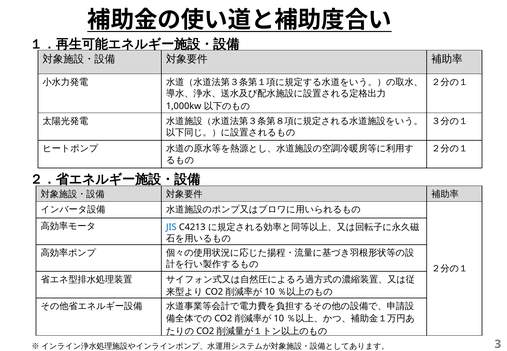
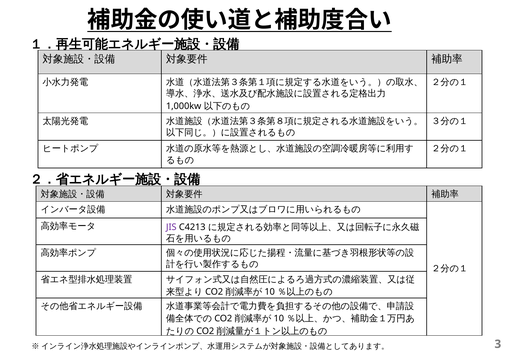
JIS colour: blue -> purple
